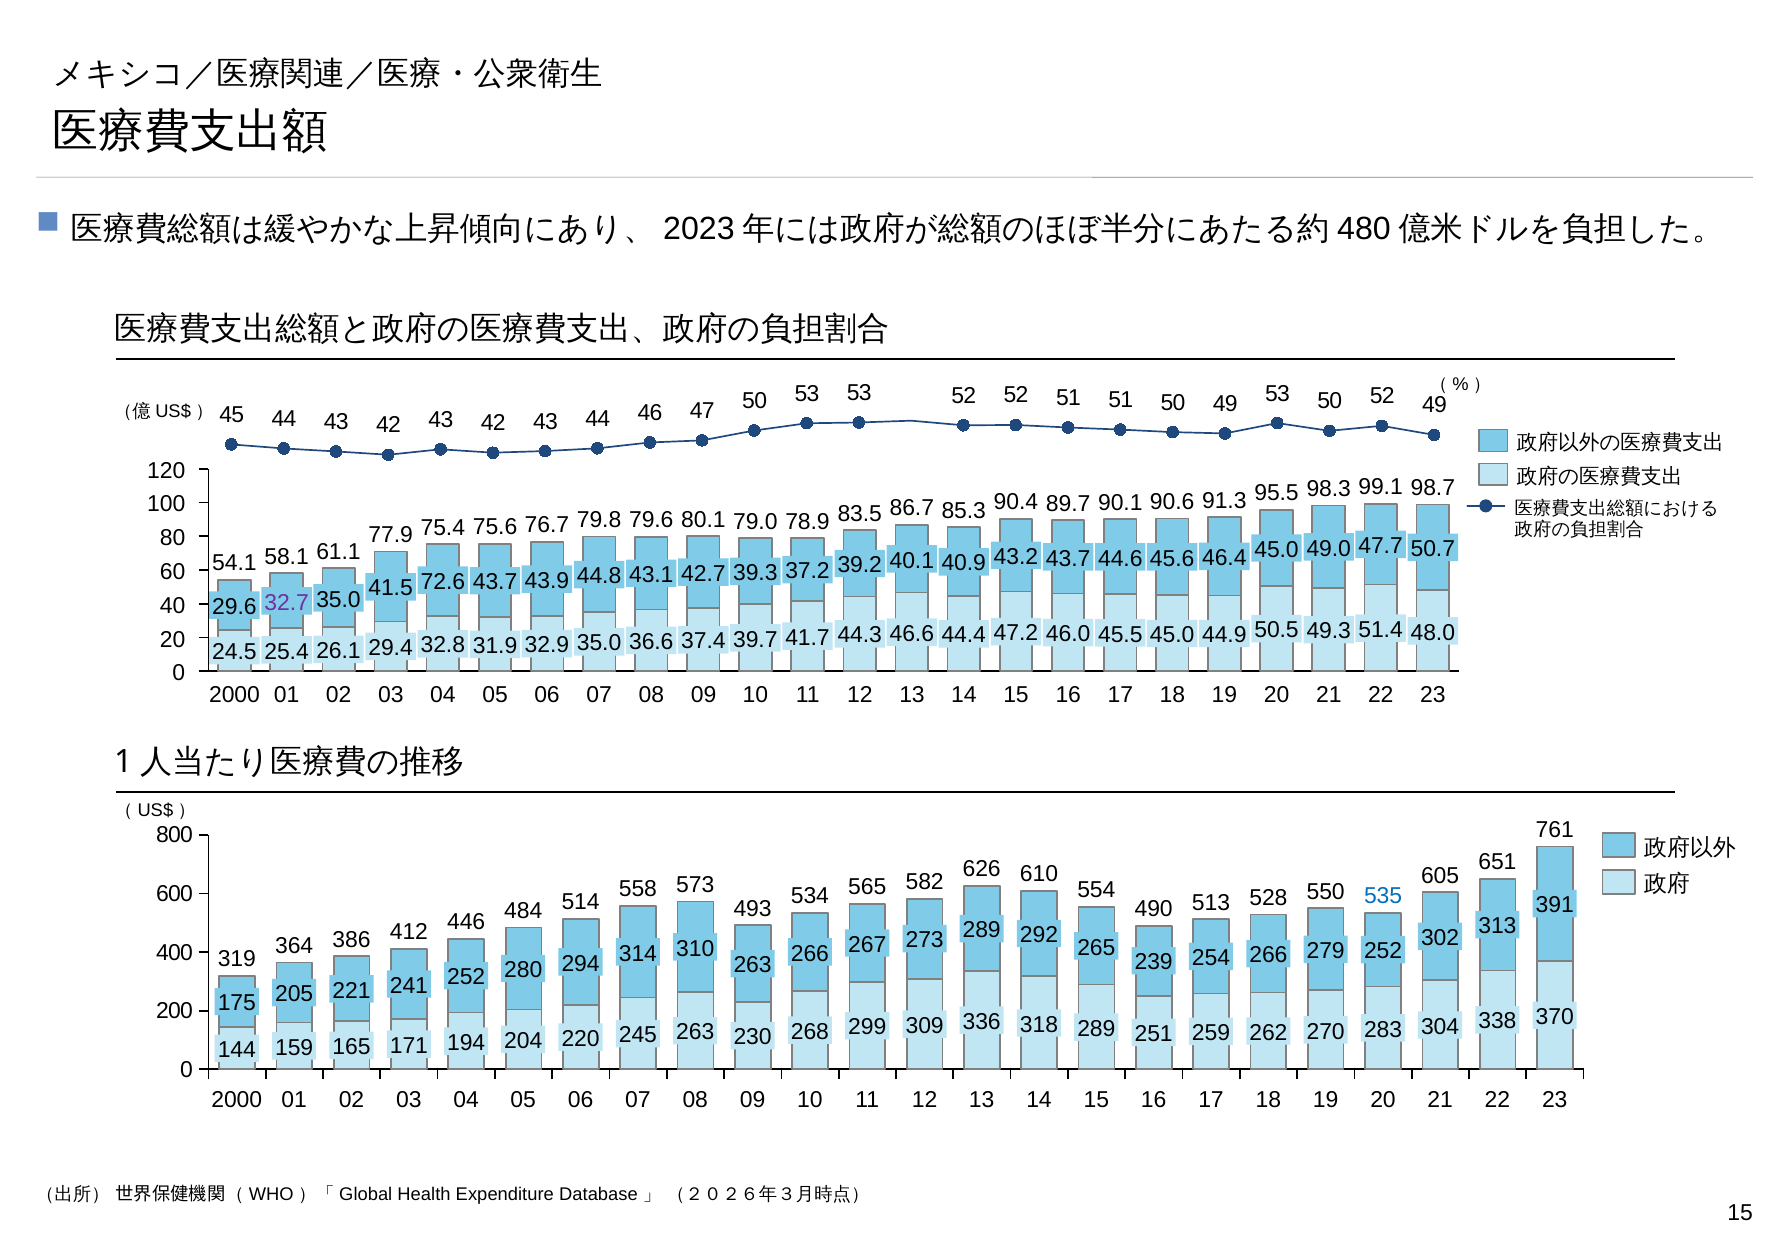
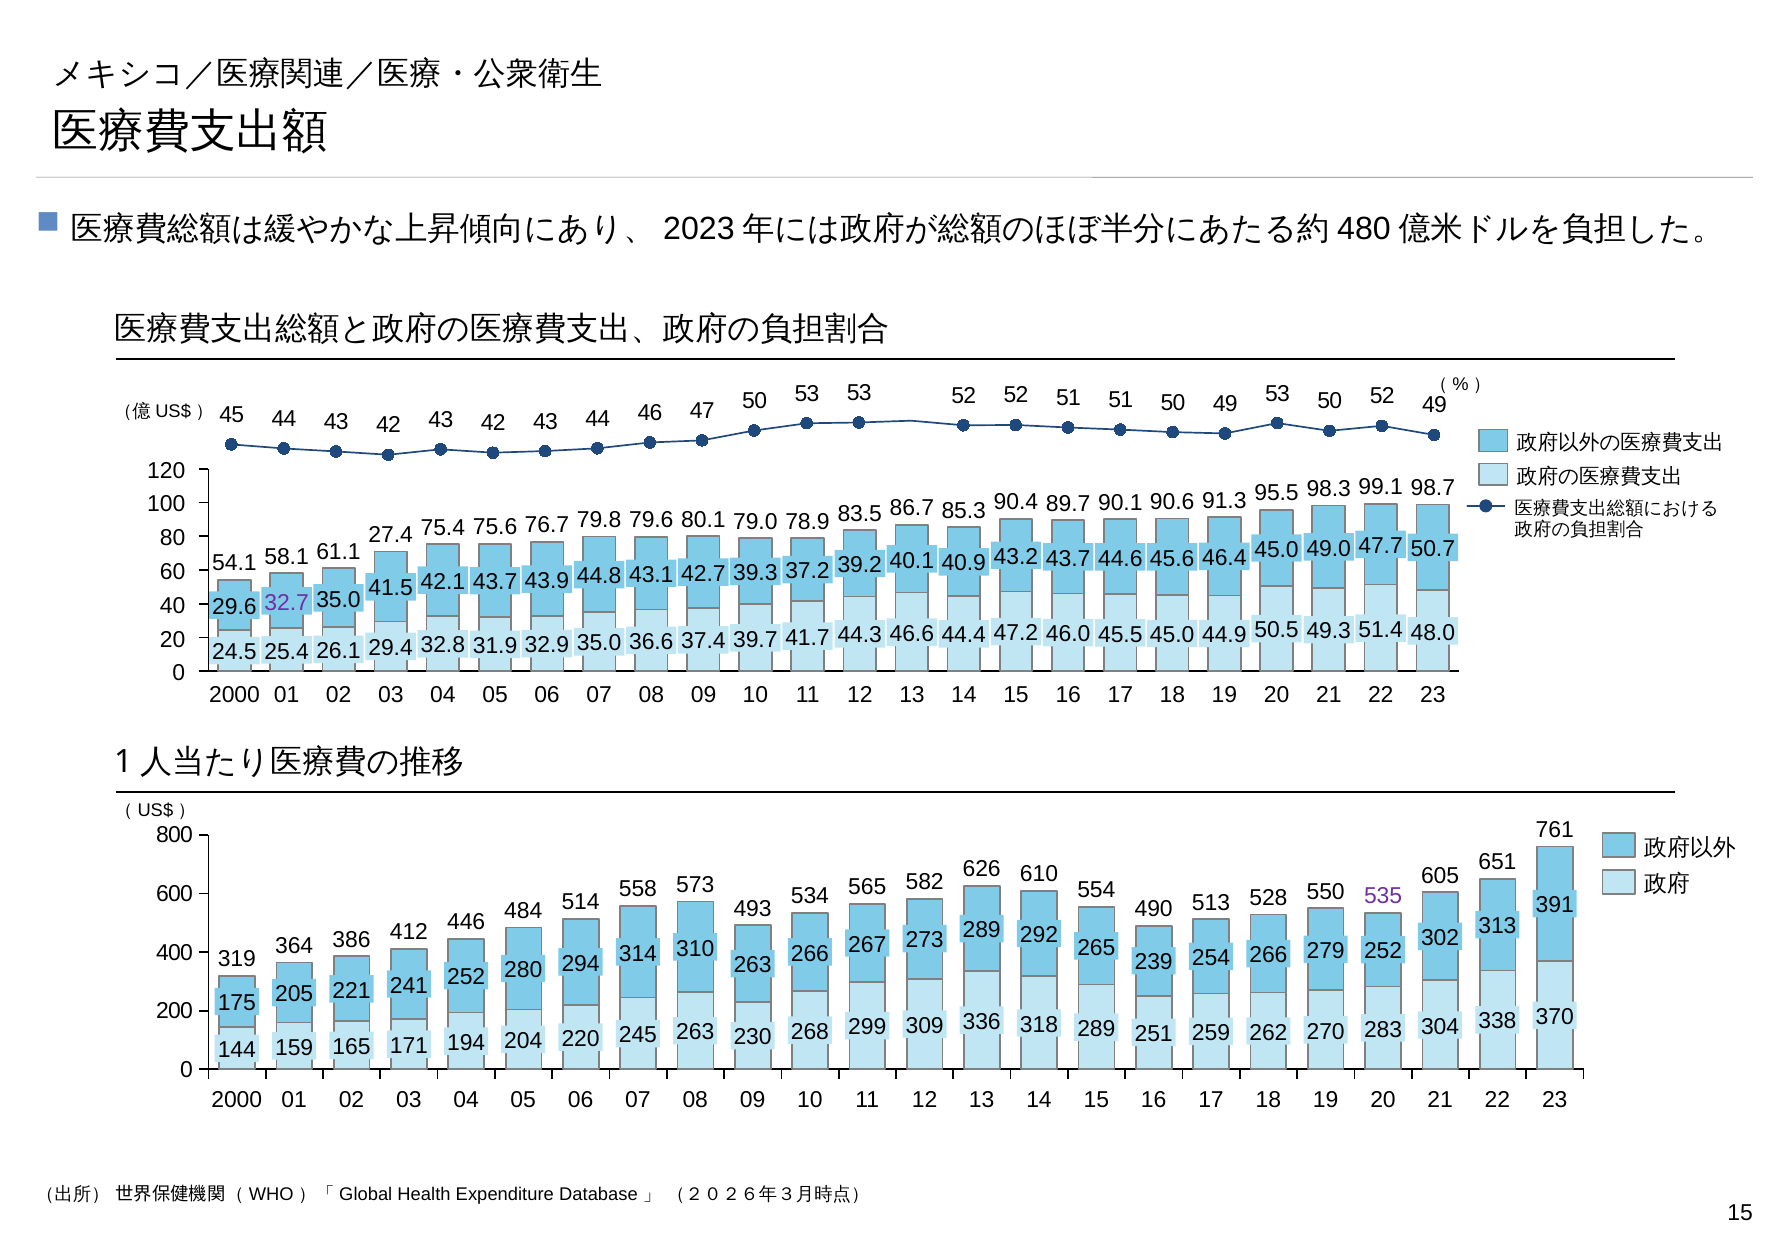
77.9: 77.9 -> 27.4
72.6: 72.6 -> 42.1
535 colour: blue -> purple
